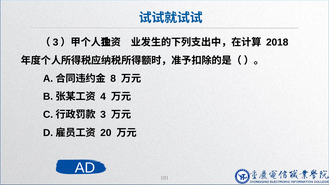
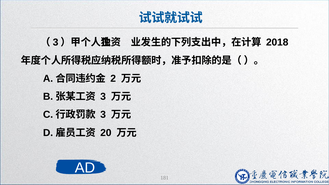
8: 8 -> 2
4 at (103, 97): 4 -> 3
